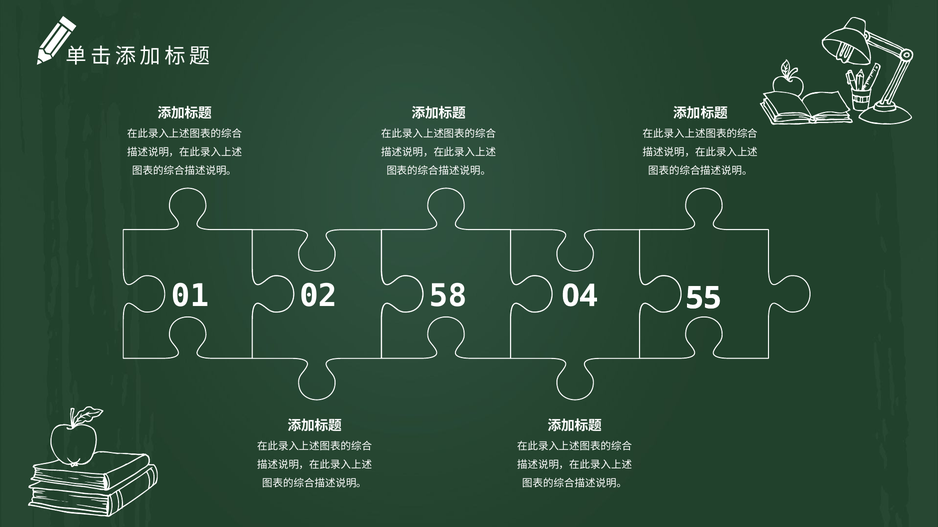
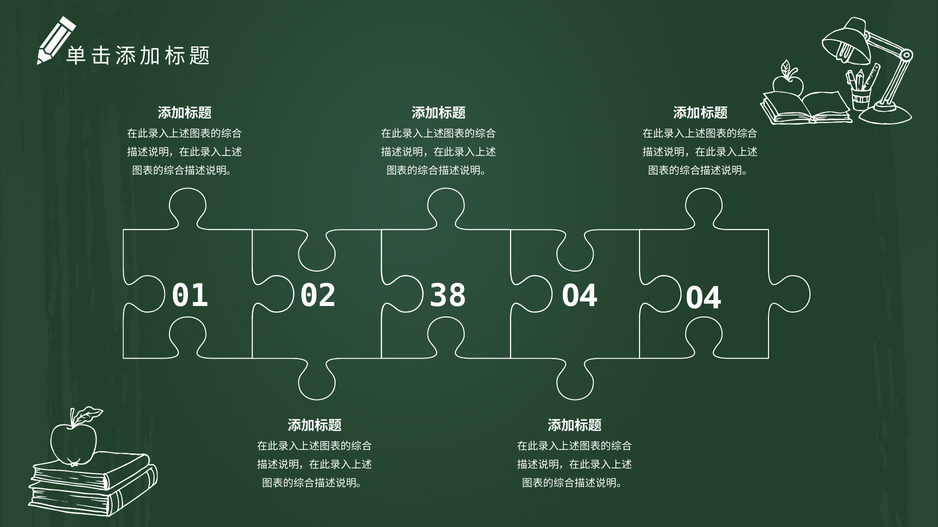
58: 58 -> 38
04 55: 55 -> 04
